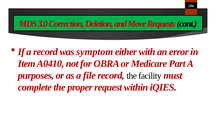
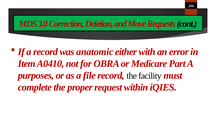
symptom: symptom -> anatomic
